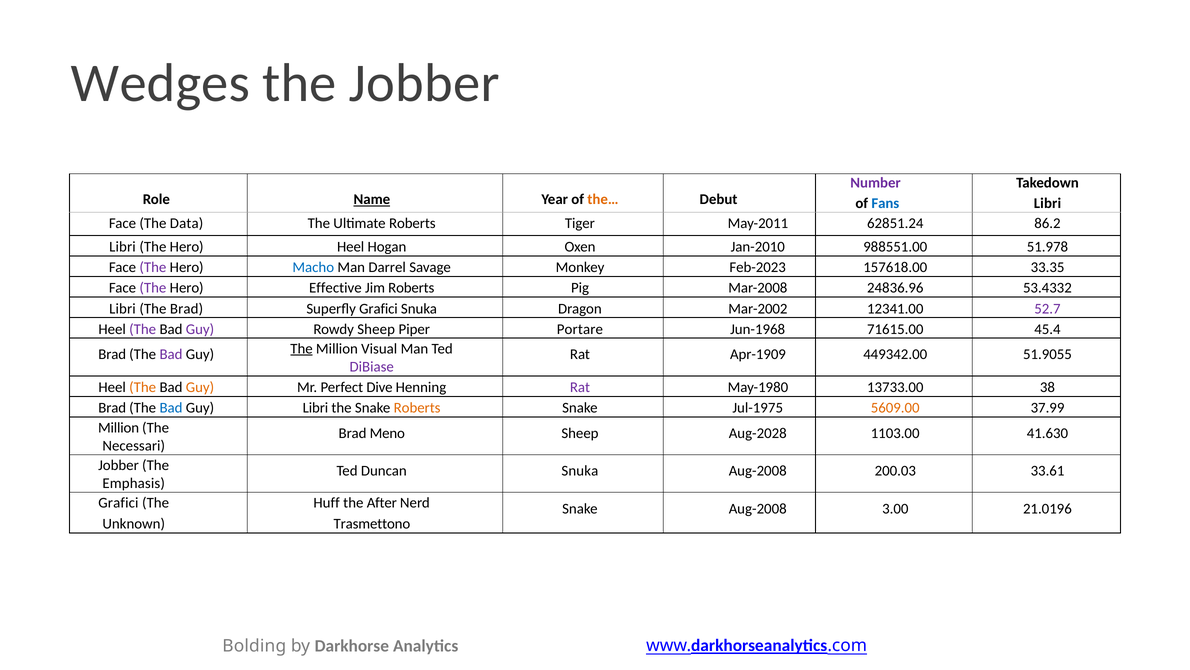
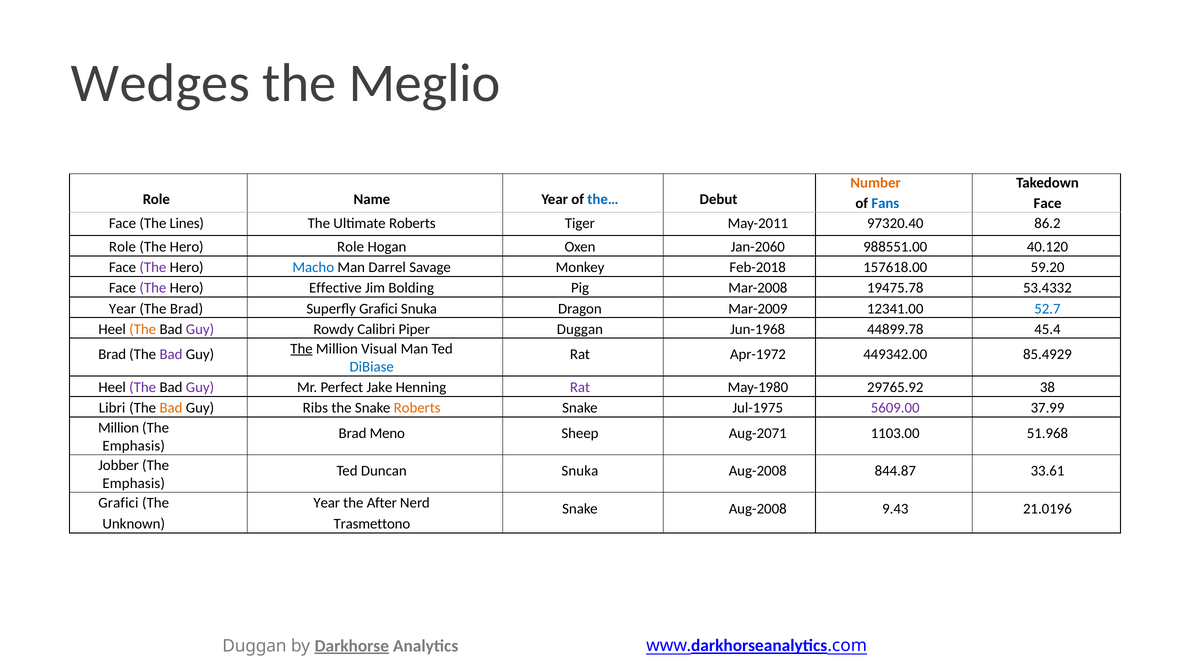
the Jobber: Jobber -> Meglio
Number colour: purple -> orange
Name underline: present -> none
the… colour: orange -> blue
Libri at (1047, 203): Libri -> Face
Data: Data -> Lines
62851.24: 62851.24 -> 97320.40
Libri at (122, 247): Libri -> Role
Hero Heel: Heel -> Role
Jan-2010: Jan-2010 -> Jan-2060
51.978: 51.978 -> 40.120
Feb-2023: Feb-2023 -> Feb-2018
33.35: 33.35 -> 59.20
Jim Roberts: Roberts -> Bolding
24836.96: 24836.96 -> 19475.78
Libri at (122, 308): Libri -> Year
Mar-2002: Mar-2002 -> Mar-2009
52.7 colour: purple -> blue
The at (143, 329) colour: purple -> orange
Rowdy Sheep: Sheep -> Calibri
Piper Portare: Portare -> Duggan
71615.00: 71615.00 -> 44899.78
Apr-1909: Apr-1909 -> Apr-1972
51.9055: 51.9055 -> 85.4929
DiBiase colour: purple -> blue
The at (143, 387) colour: orange -> purple
Guy at (200, 387) colour: orange -> purple
Dive: Dive -> Jake
13733.00: 13733.00 -> 29765.92
Brad at (112, 408): Brad -> Libri
Bad at (171, 408) colour: blue -> orange
Guy Libri: Libri -> Ribs
5609.00 colour: orange -> purple
Aug-2028: Aug-2028 -> Aug-2071
41.630: 41.630 -> 51.968
Necessari at (134, 445): Necessari -> Emphasis
200.03: 200.03 -> 844.87
Huff at (327, 503): Huff -> Year
3.00: 3.00 -> 9.43
Bolding at (254, 645): Bolding -> Duggan
Darkhorse underline: none -> present
